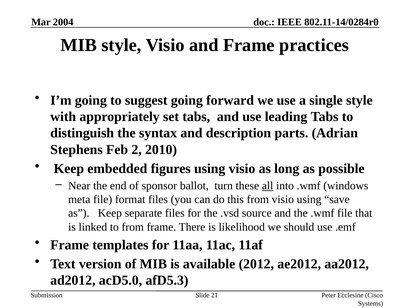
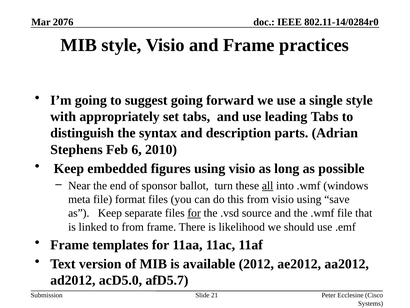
2004: 2004 -> 2076
2: 2 -> 6
for at (194, 213) underline: none -> present
afD5.3: afD5.3 -> afD5.7
